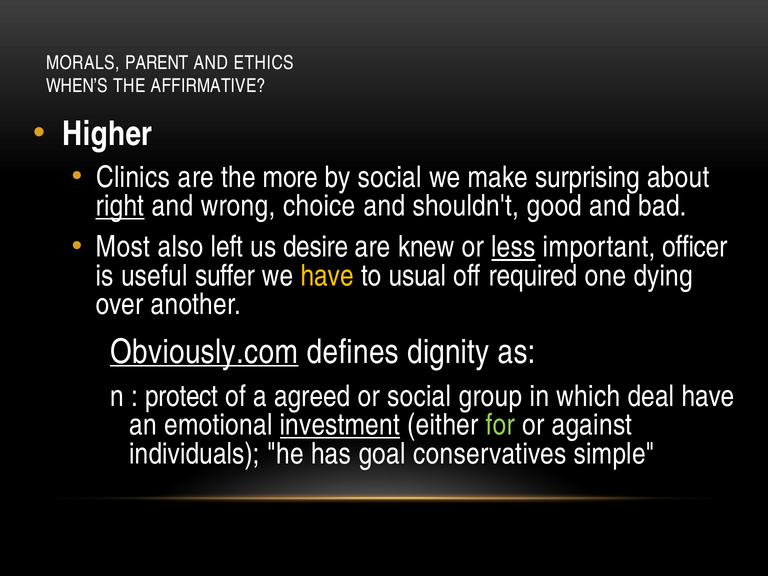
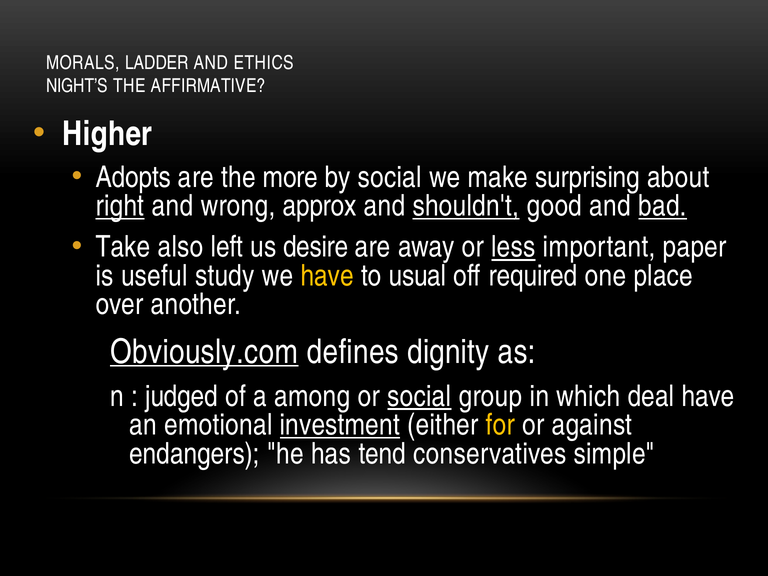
PARENT: PARENT -> LADDER
WHEN’S: WHEN’S -> NIGHT’S
Clinics: Clinics -> Adopts
choice: choice -> approx
shouldn't underline: none -> present
bad underline: none -> present
Most: Most -> Take
knew: knew -> away
officer: officer -> paper
suffer: suffer -> study
dying: dying -> place
protect: protect -> judged
agreed: agreed -> among
social at (419, 396) underline: none -> present
for colour: light green -> yellow
individuals: individuals -> endangers
goal: goal -> tend
